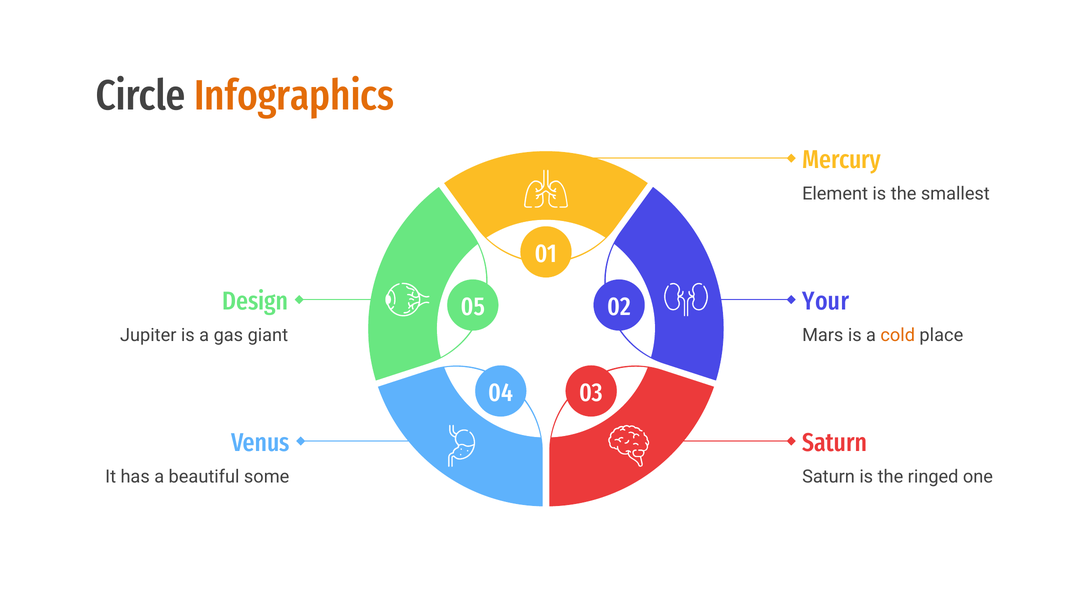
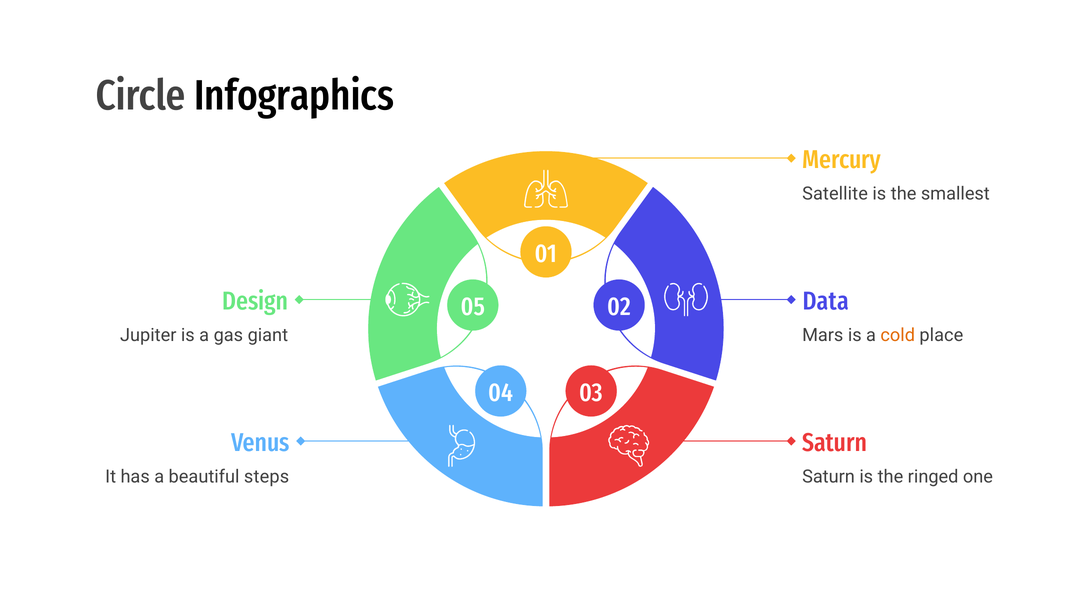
Infographics colour: orange -> black
Element: Element -> Satellite
Your: Your -> Data
some: some -> steps
